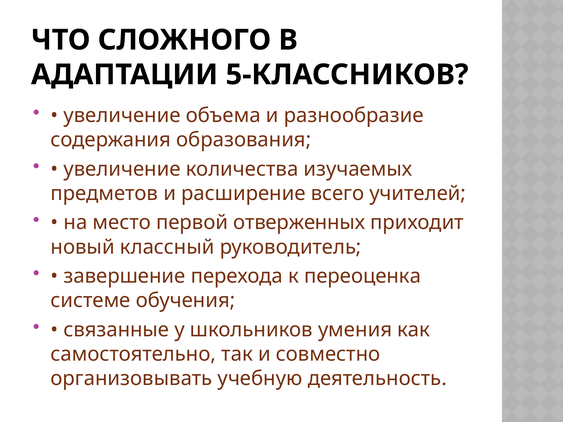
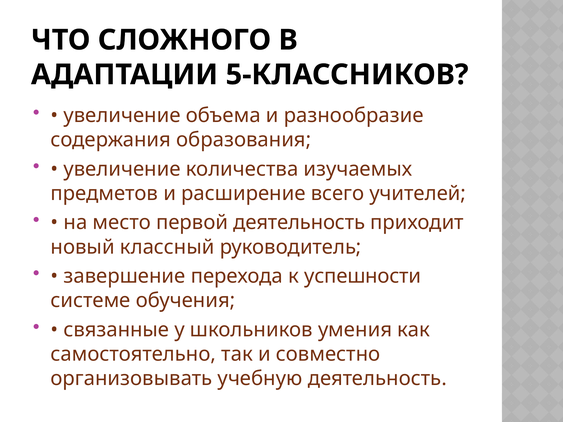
первой отверженных: отверженных -> деятельность
переоценка: переоценка -> успешности
